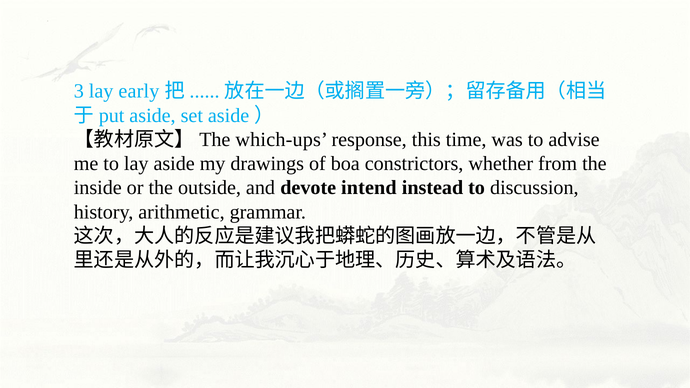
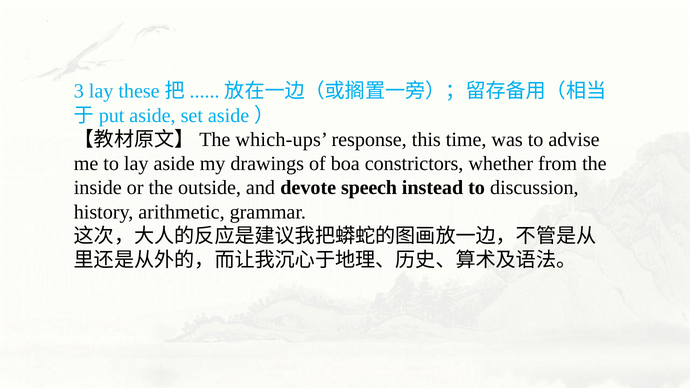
early: early -> these
intend: intend -> speech
